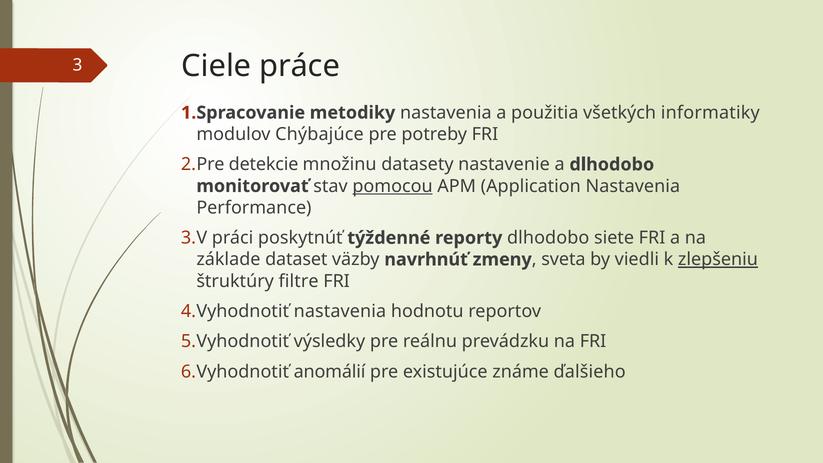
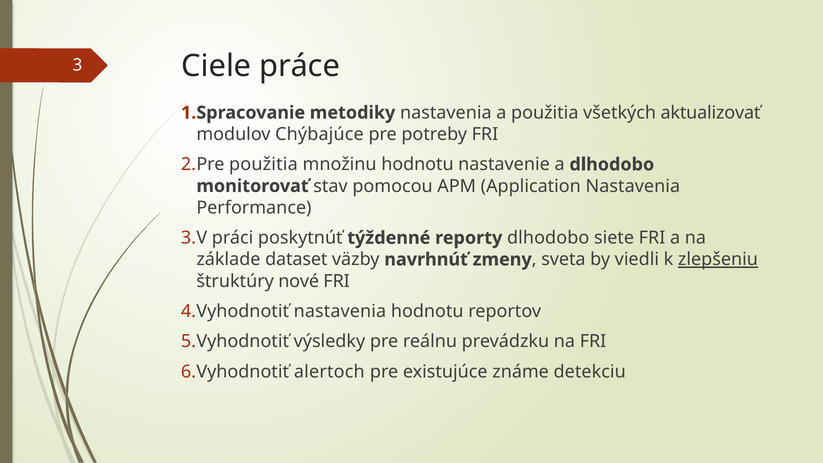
informatiky: informatiky -> aktualizovať
detekcie at (264, 164): detekcie -> použitia
množinu datasety: datasety -> hodnotu
pomocou underline: present -> none
filtre: filtre -> nové
anomálií: anomálií -> alertoch
ďalšieho: ďalšieho -> detekciu
